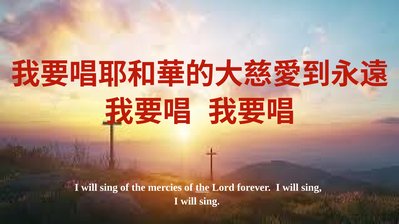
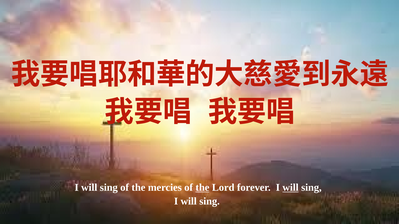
will at (291, 188) underline: none -> present
